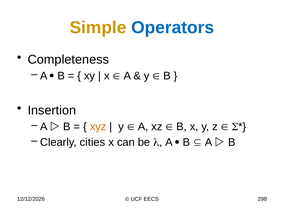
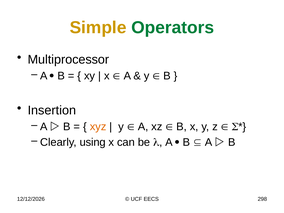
Operators colour: blue -> green
Completeness: Completeness -> Multiprocessor
cities: cities -> using
